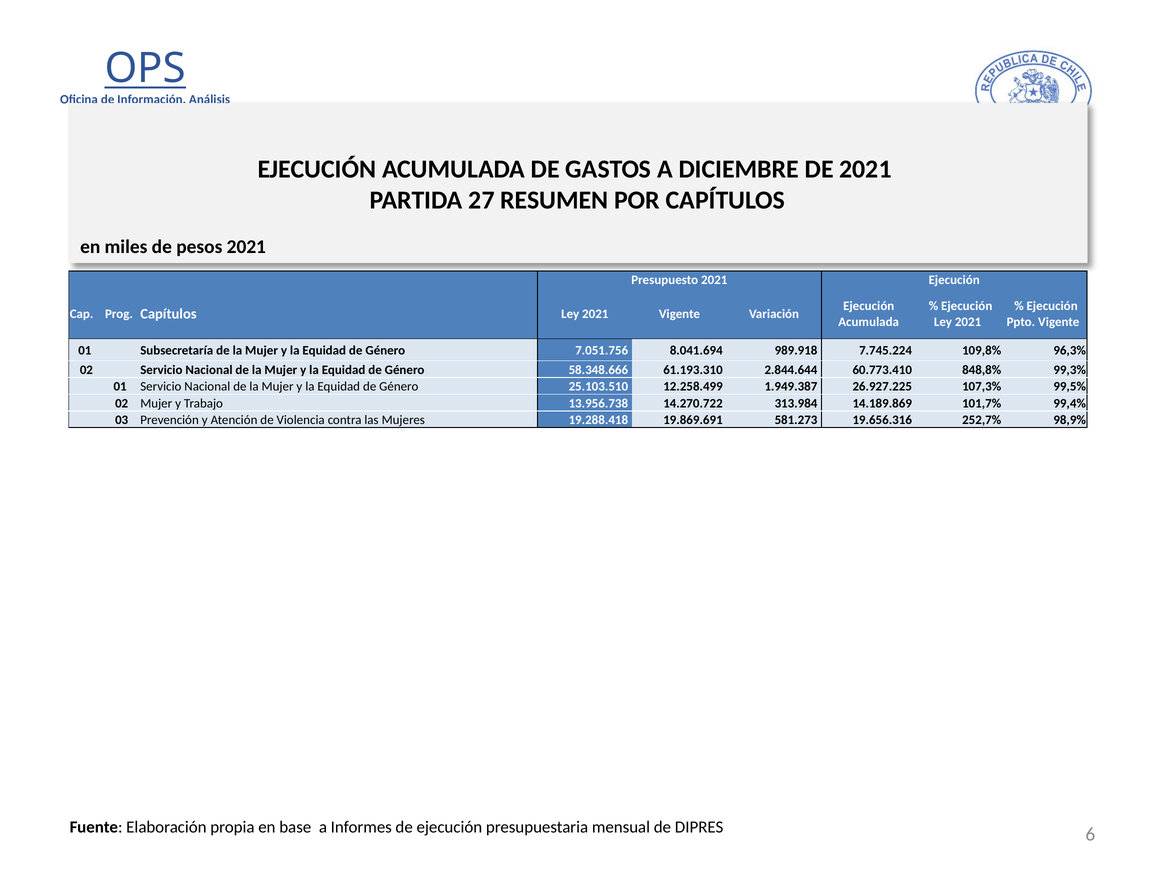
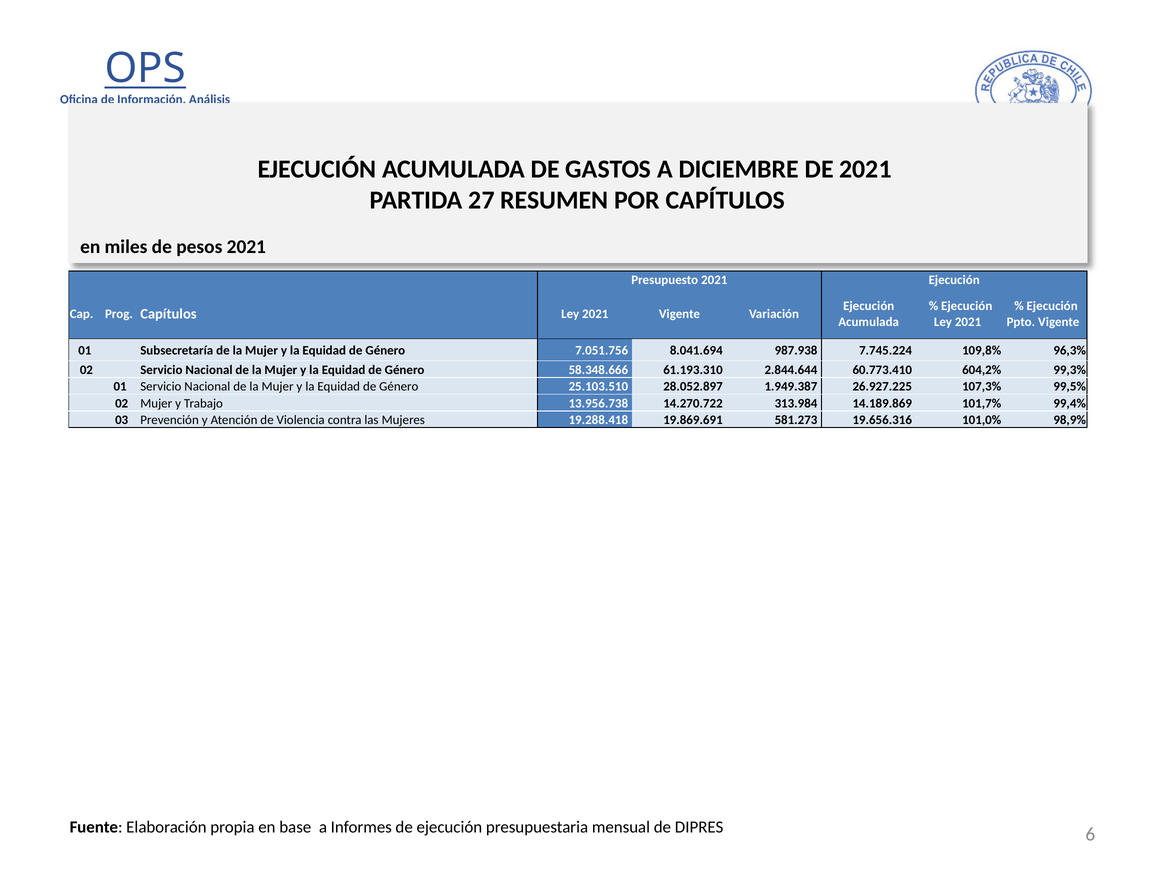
989.918: 989.918 -> 987.938
848,8%: 848,8% -> 604,2%
12.258.499: 12.258.499 -> 28.052.897
252,7%: 252,7% -> 101,0%
